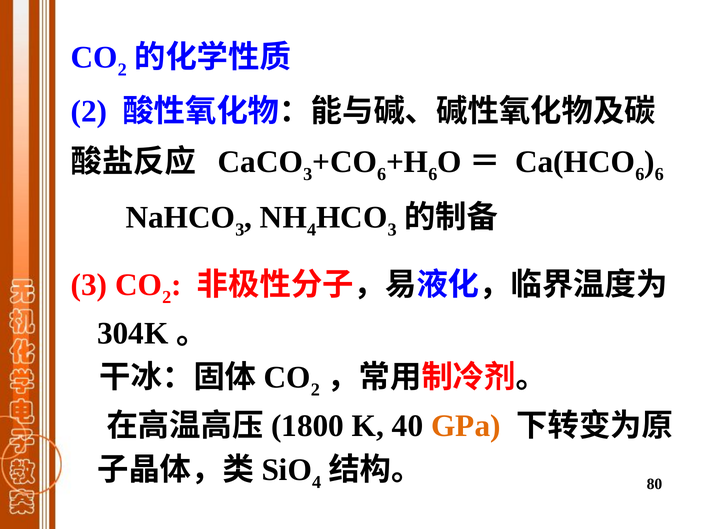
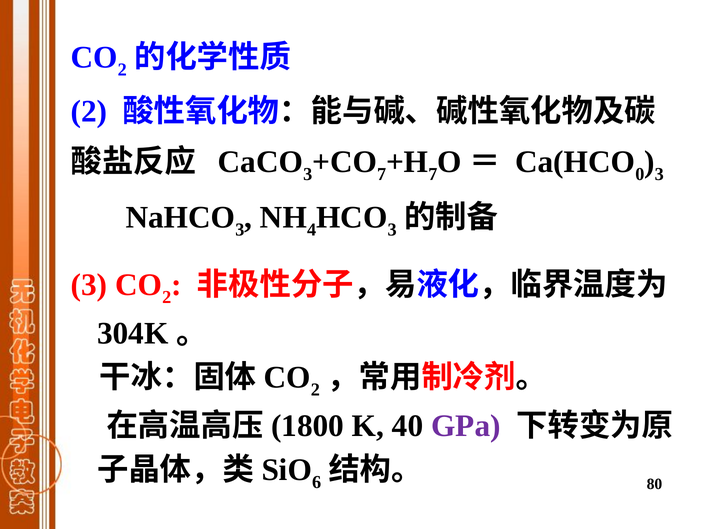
6 at (382, 174): 6 -> 7
6 at (433, 174): 6 -> 7
6 at (640, 174): 6 -> 0
6 at (659, 174): 6 -> 3
GPa colour: orange -> purple
4 at (317, 482): 4 -> 6
